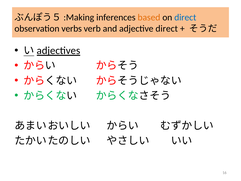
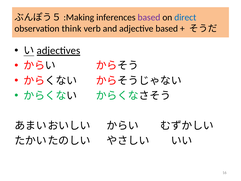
based at (149, 17) colour: orange -> purple
verbs: verbs -> think
adjective direct: direct -> based
